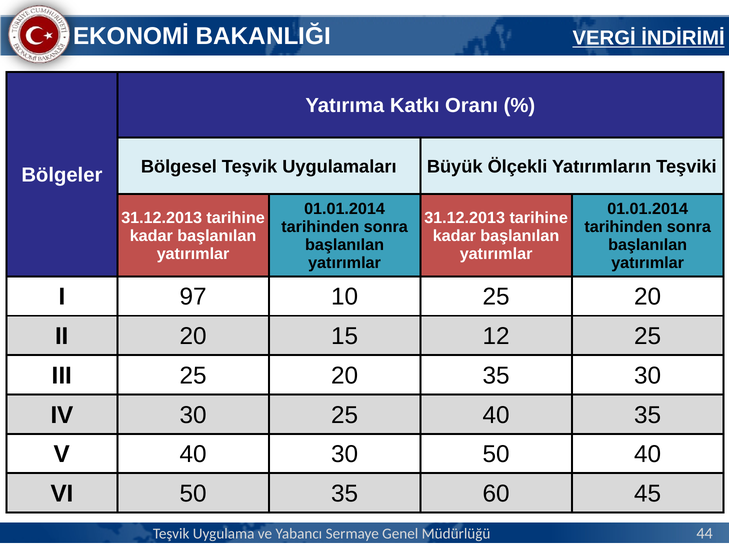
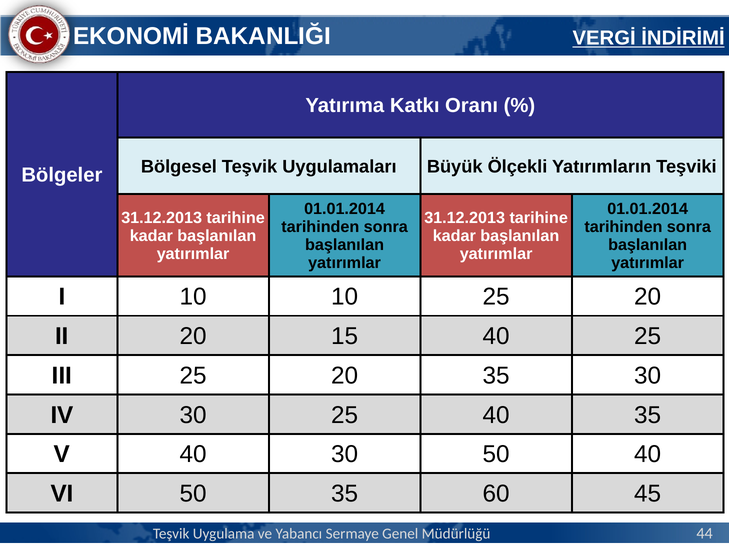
I 97: 97 -> 10
15 12: 12 -> 40
